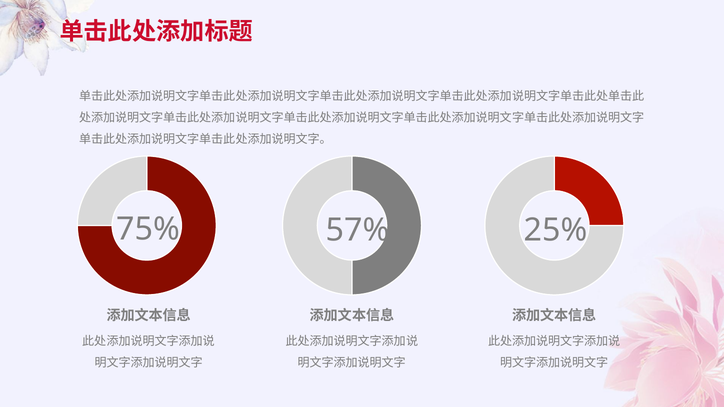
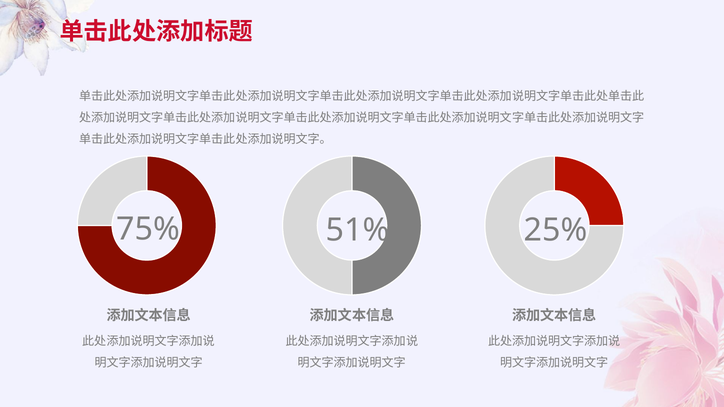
57%: 57% -> 51%
